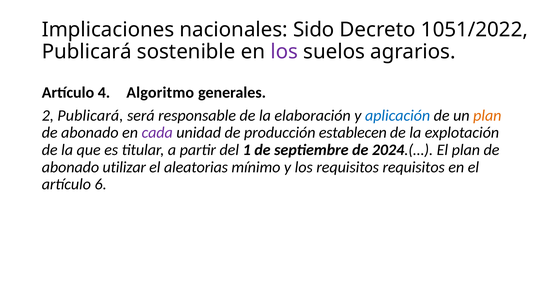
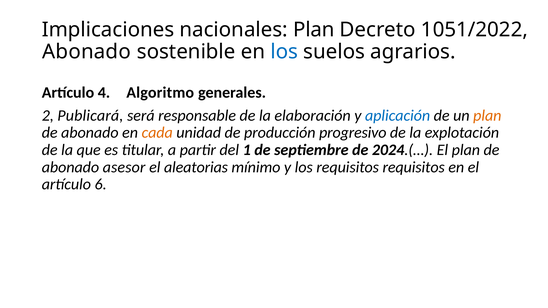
nacionales Sido: Sido -> Plan
Publicará at (87, 52): Publicará -> Abonado
los at (284, 52) colour: purple -> blue
cada colour: purple -> orange
establecen: establecen -> progresivo
utilizar: utilizar -> asesor
